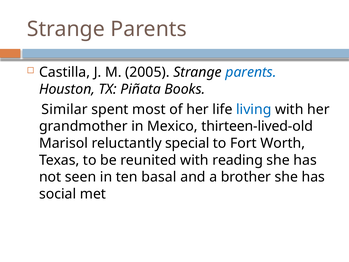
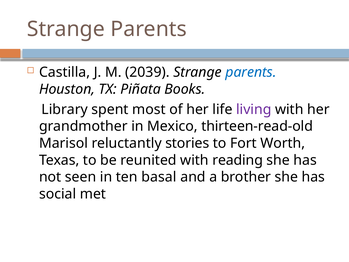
2005: 2005 -> 2039
Similar: Similar -> Library
living colour: blue -> purple
thirteen-lived-old: thirteen-lived-old -> thirteen-read-old
special: special -> stories
